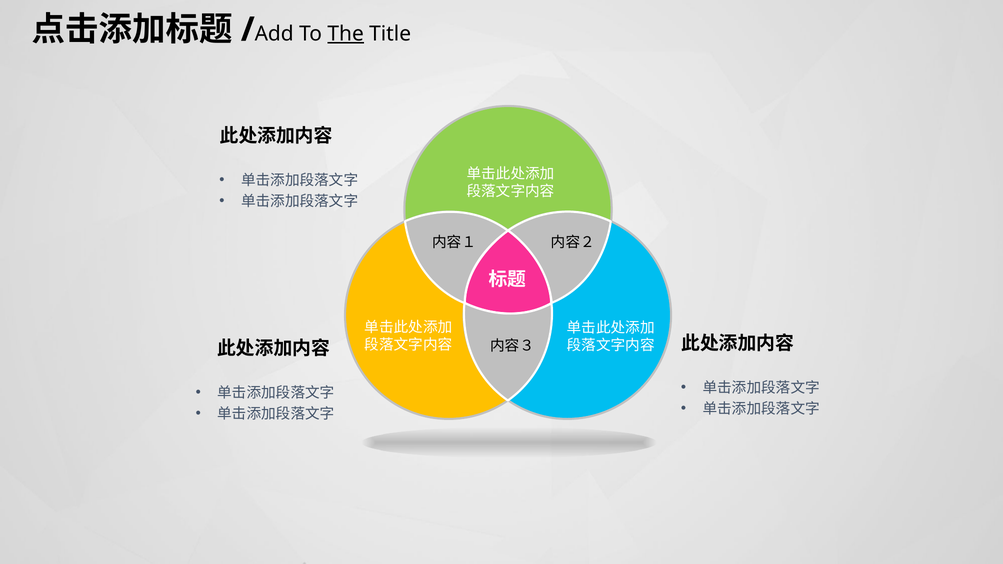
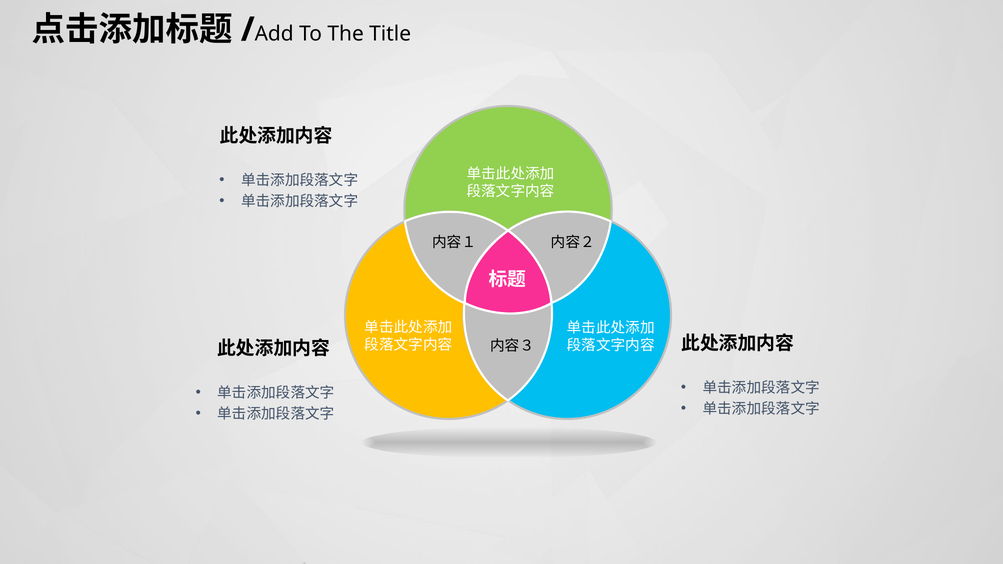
The underline: present -> none
